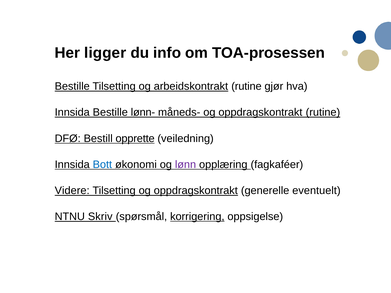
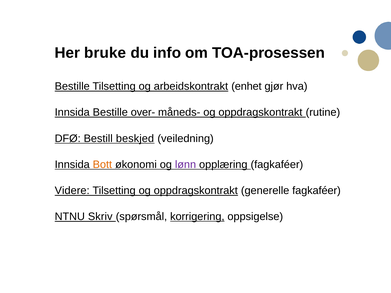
ligger: ligger -> bruke
arbeidskontrakt rutine: rutine -> enhet
lønn-: lønn- -> over-
rutine at (323, 112) underline: present -> none
opprette: opprette -> beskjed
Bott colour: blue -> orange
generelle eventuelt: eventuelt -> fagkaféer
